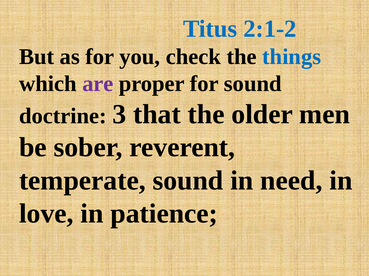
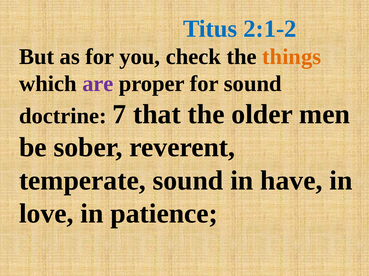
things colour: blue -> orange
3: 3 -> 7
need: need -> have
